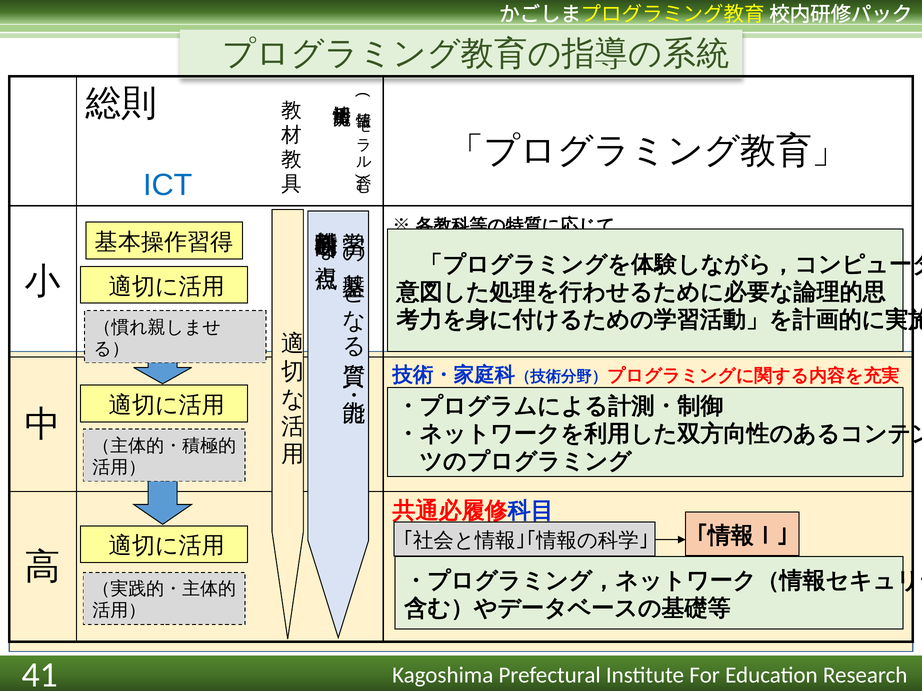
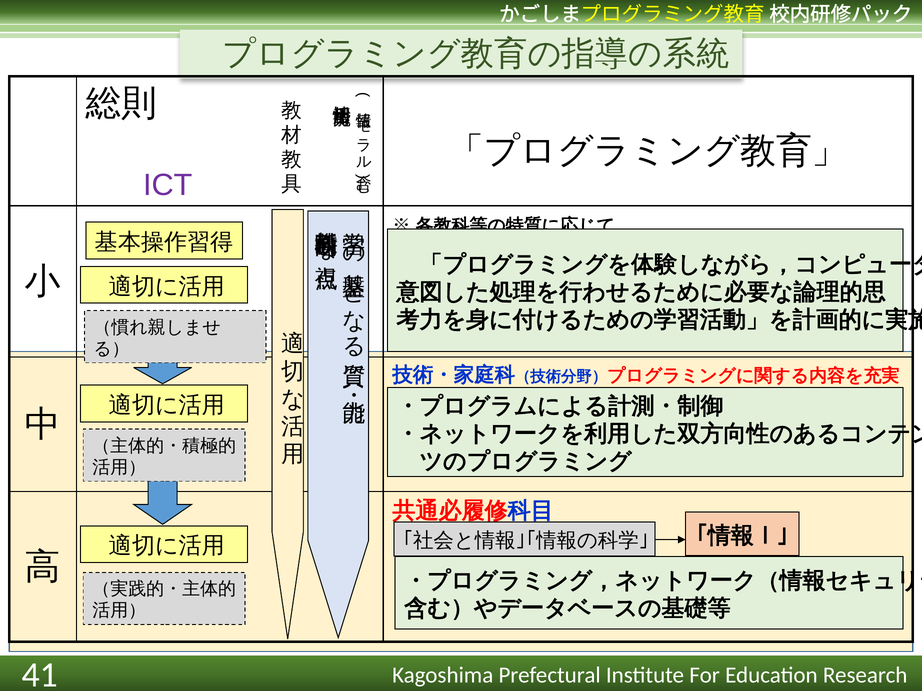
ICT colour: blue -> purple
